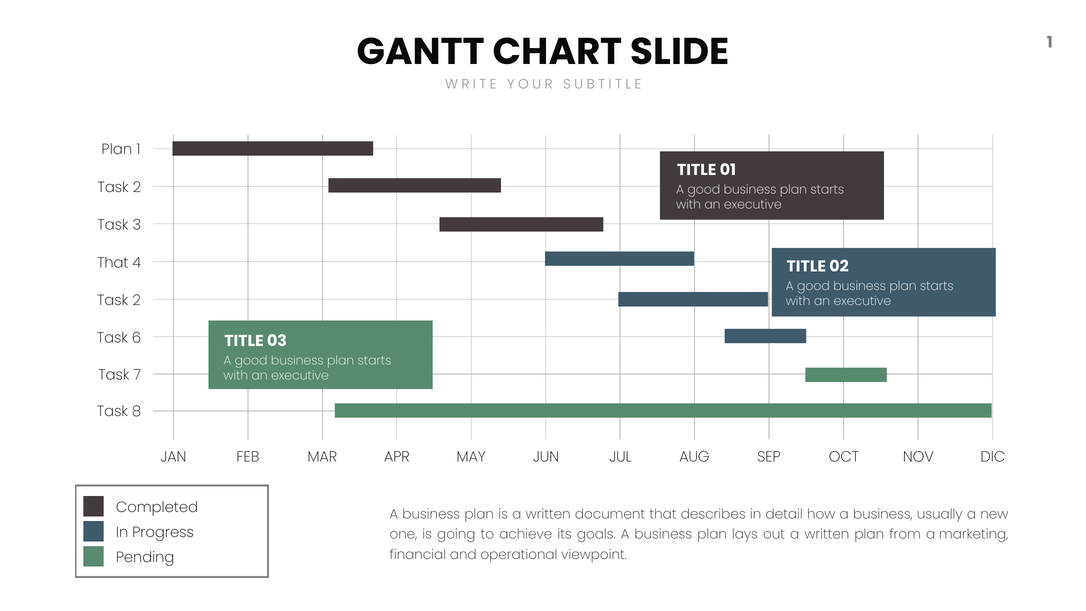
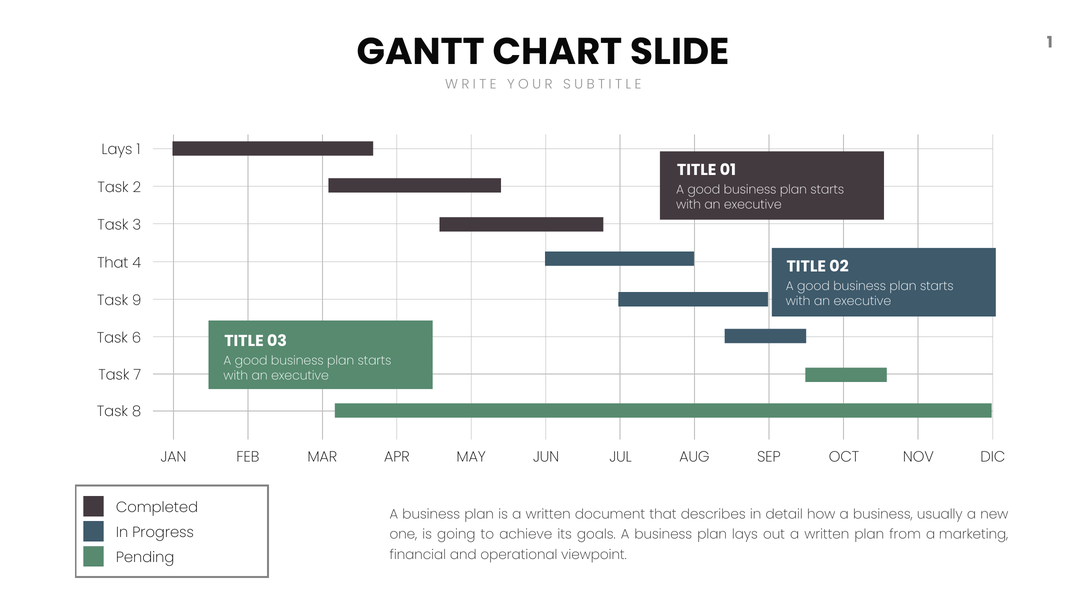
Plan at (117, 150): Plan -> Lays
2 at (137, 300): 2 -> 9
